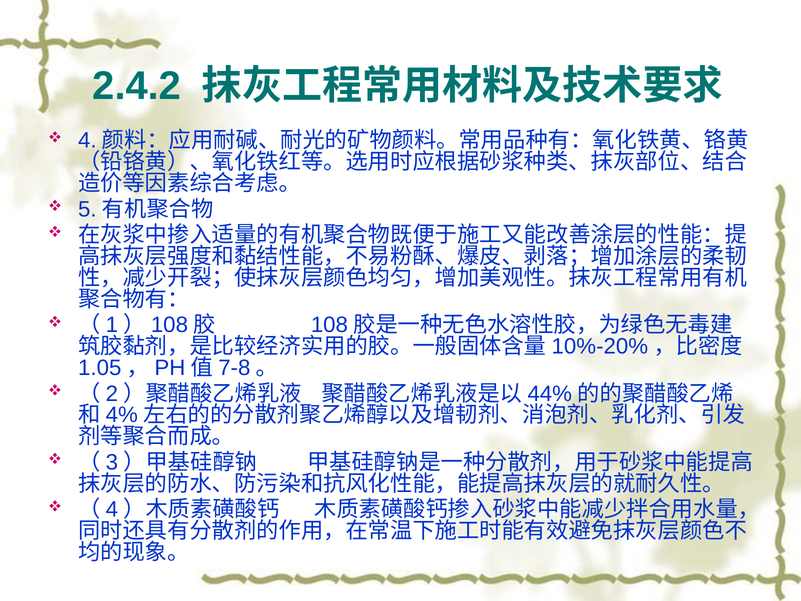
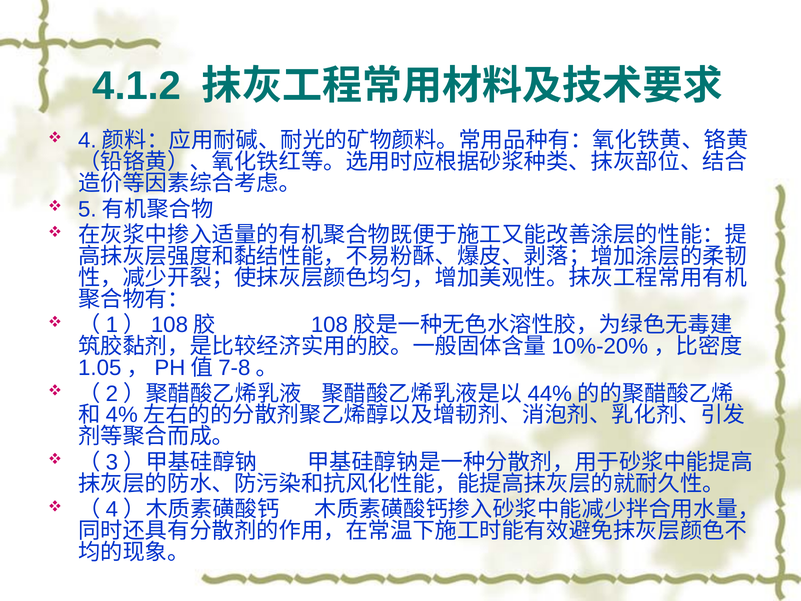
2.4.2: 2.4.2 -> 4.1.2
